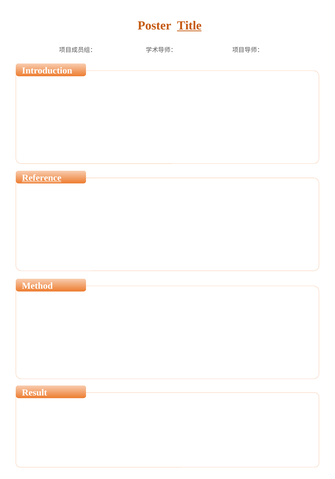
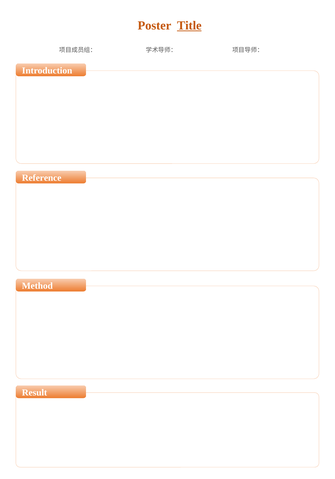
Reference underline: present -> none
